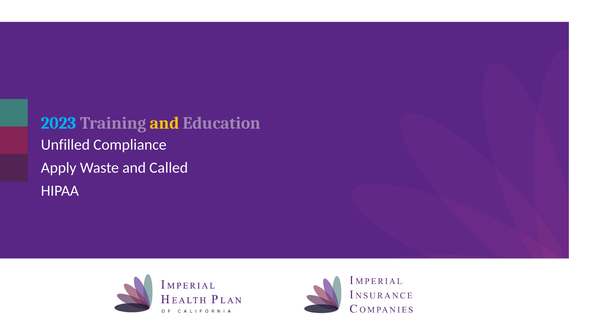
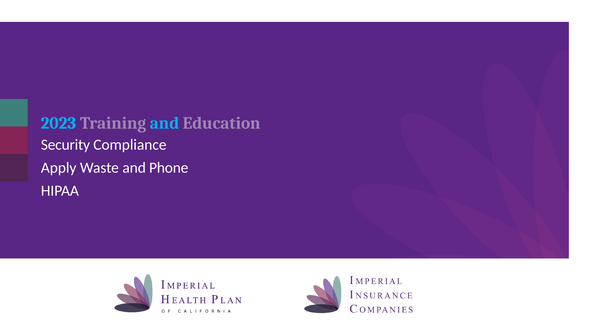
and at (165, 123) colour: yellow -> light blue
Unfilled: Unfilled -> Security
Called: Called -> Phone
